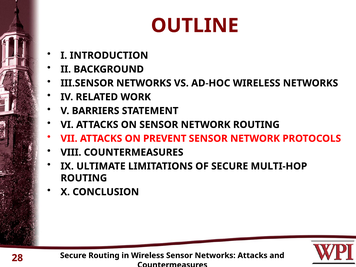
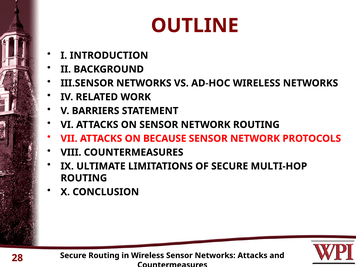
PREVENT: PREVENT -> BECAUSE
